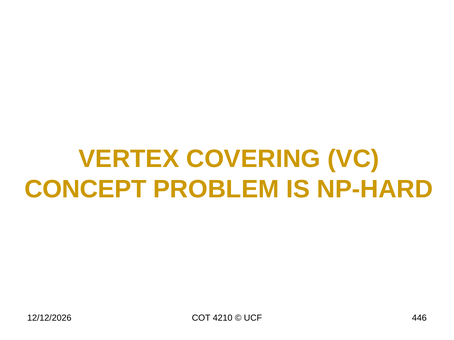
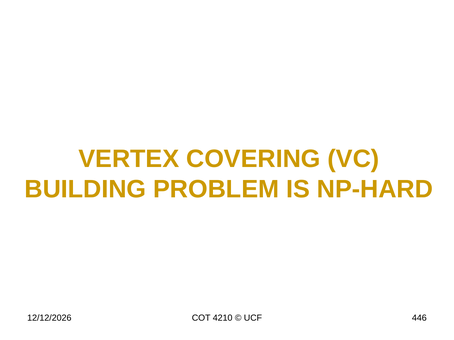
CONCEPT: CONCEPT -> BUILDING
